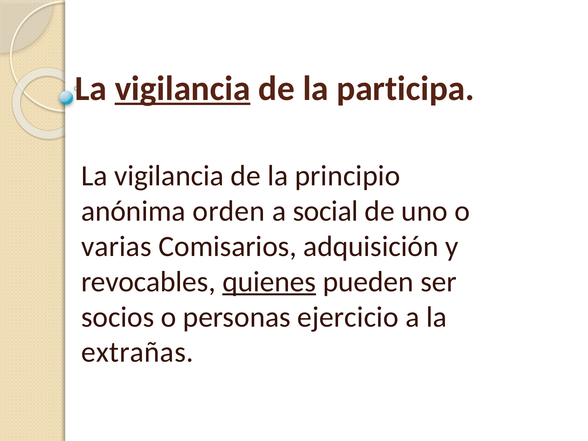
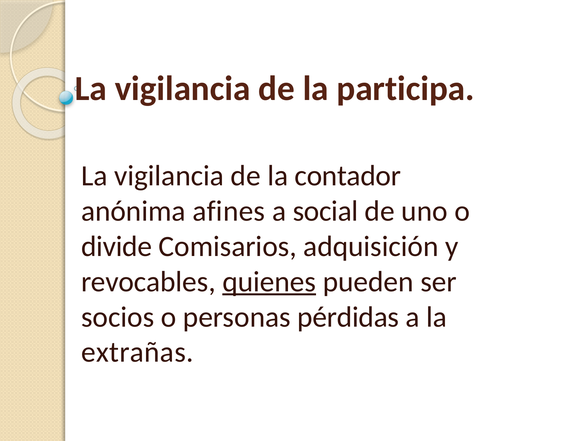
vigilancia at (183, 89) underline: present -> none
principio: principio -> contador
orden: orden -> afines
varias: varias -> divide
ejercicio: ejercicio -> pérdidas
